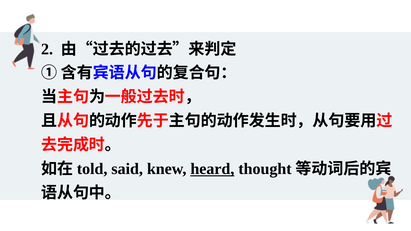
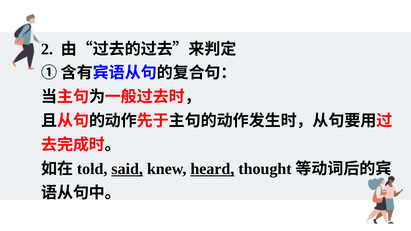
said underline: none -> present
